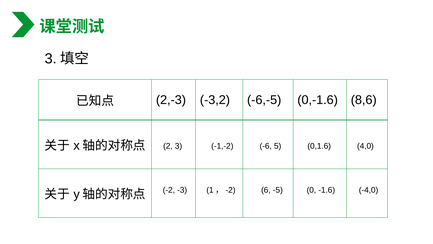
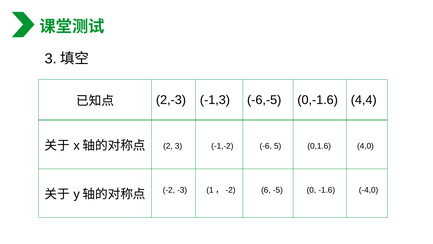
-3,2: -3,2 -> -1,3
8,6: 8,6 -> 4,4
